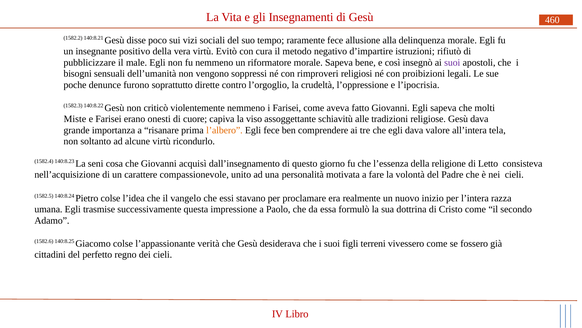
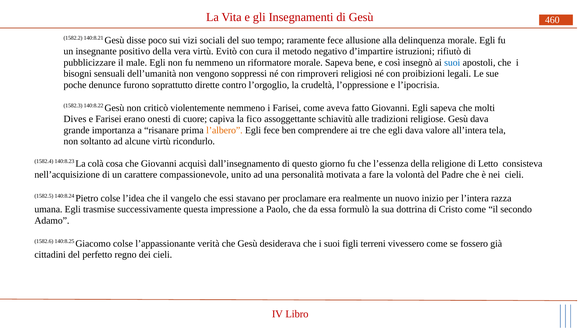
suoi at (452, 63) colour: purple -> blue
Miste: Miste -> Dives
viso: viso -> fico
seni: seni -> colà
